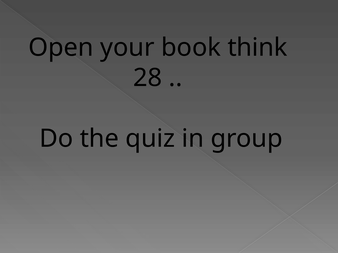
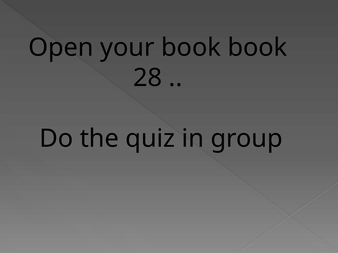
book think: think -> book
